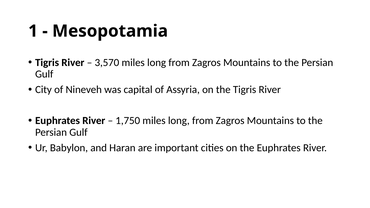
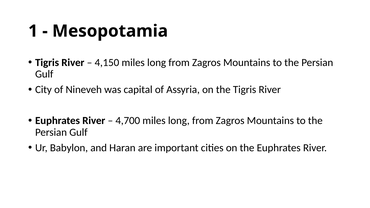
3,570: 3,570 -> 4,150
1,750: 1,750 -> 4,700
